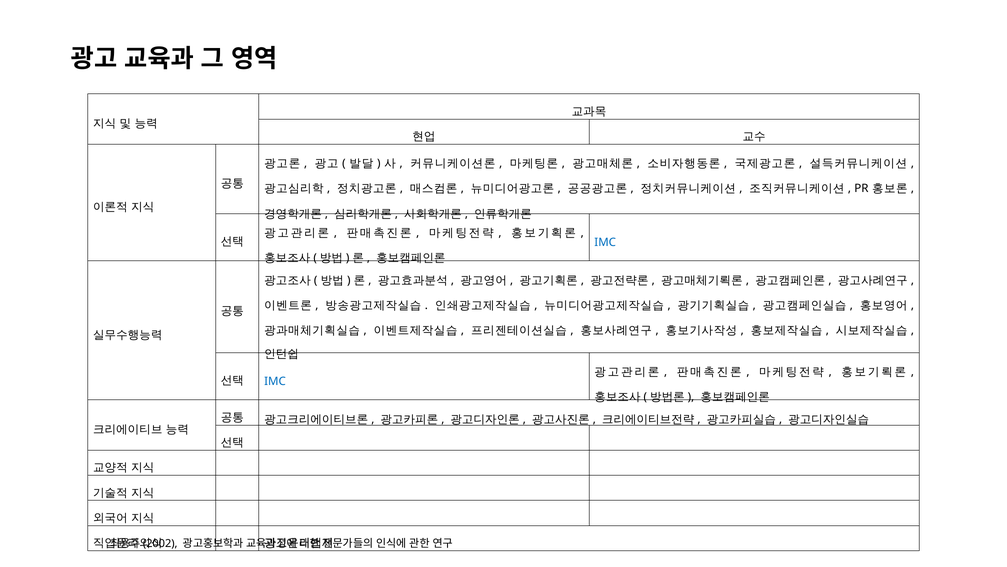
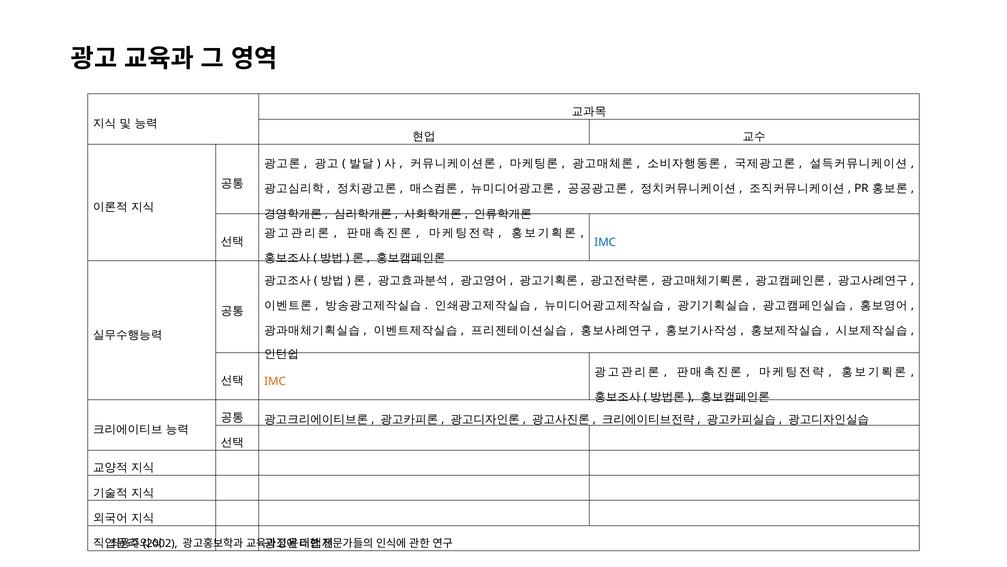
IMC at (275, 381) colour: blue -> orange
